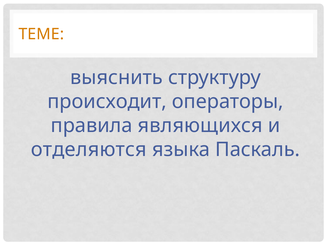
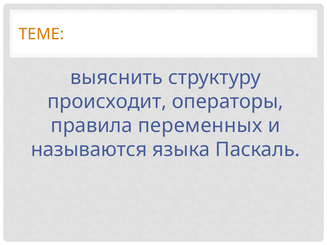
являющихся: являющихся -> переменных
отделяются: отделяются -> называются
